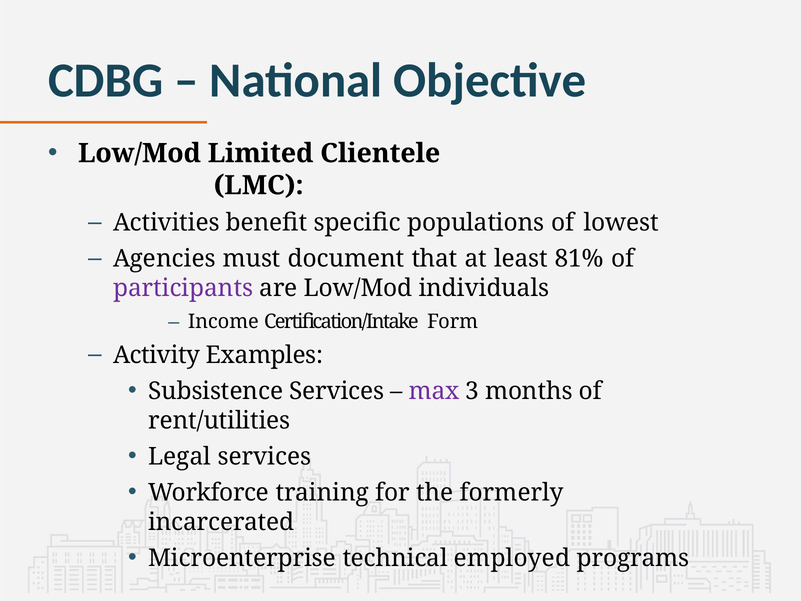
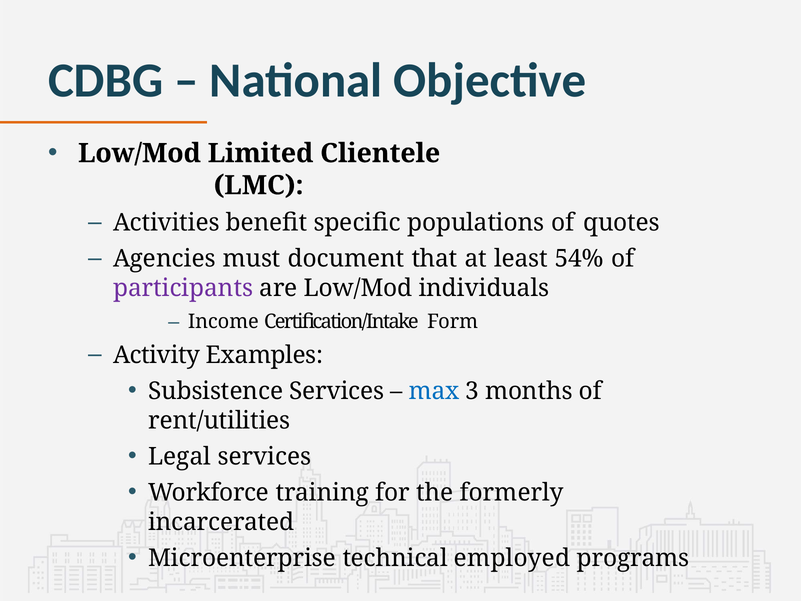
lowest: lowest -> quotes
81%: 81% -> 54%
max colour: purple -> blue
